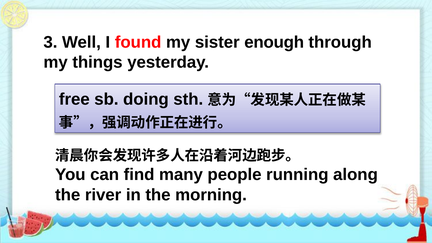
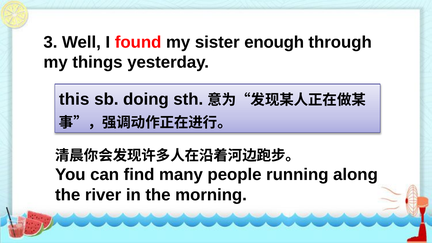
free: free -> this
